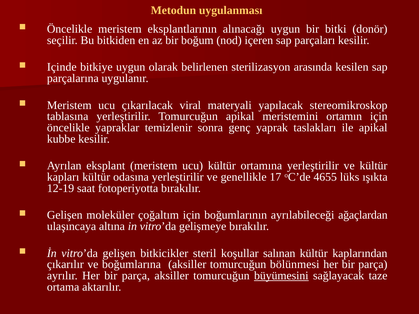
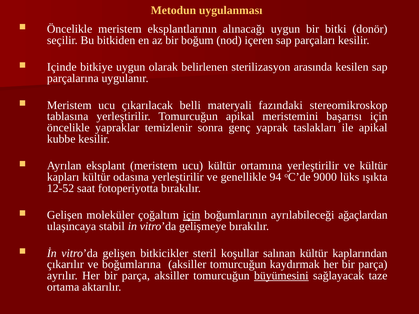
viral: viral -> belli
yapılacak: yapılacak -> fazındaki
ortamın: ortamın -> başarısı
17: 17 -> 94
4655: 4655 -> 9000
12-19: 12-19 -> 12-52
için at (192, 215) underline: none -> present
altına: altına -> stabil
bölünmesi: bölünmesi -> kaydırmak
